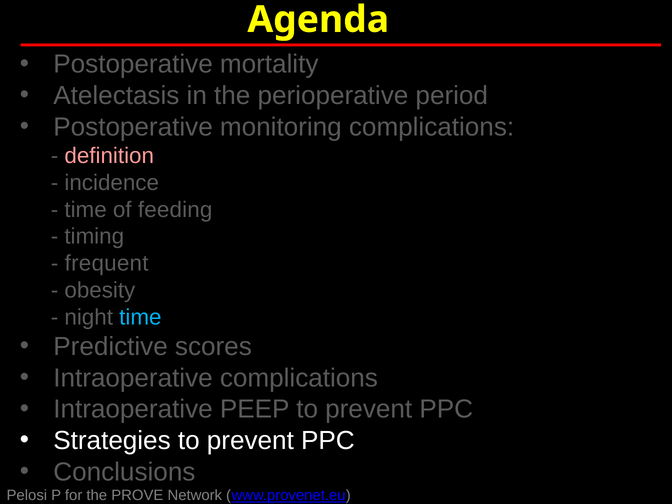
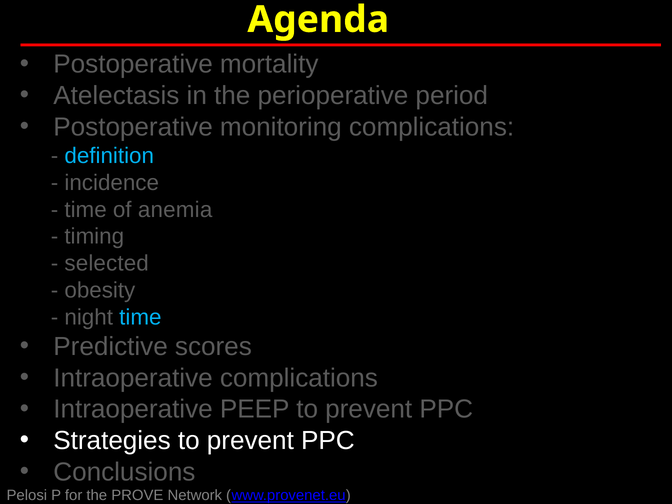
definition colour: pink -> light blue
feeding: feeding -> anemia
frequent: frequent -> selected
